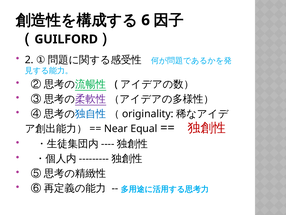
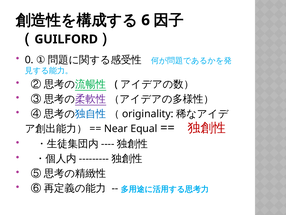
2: 2 -> 0
